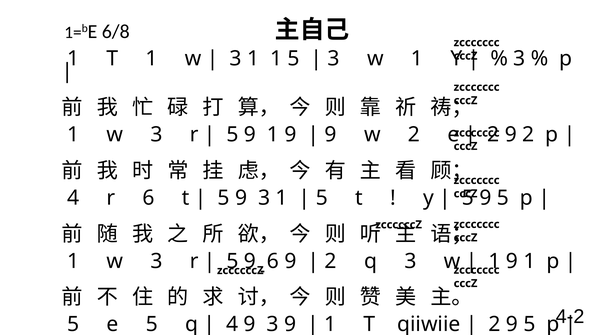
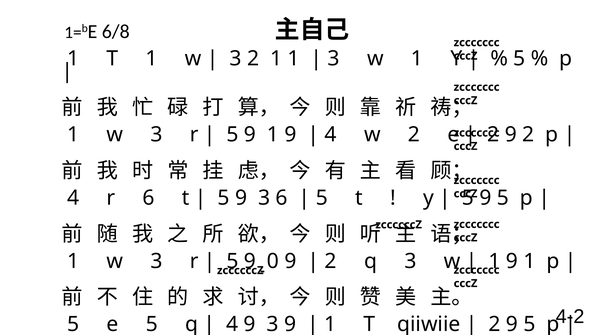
1 at (253, 59): 1 -> 2
1 5: 5 -> 1
3 at (519, 59): 3 -> 5
9 at (331, 135): 9 -> 4
9 3 1: 1 -> 6
6 at (273, 261): 6 -> 0
